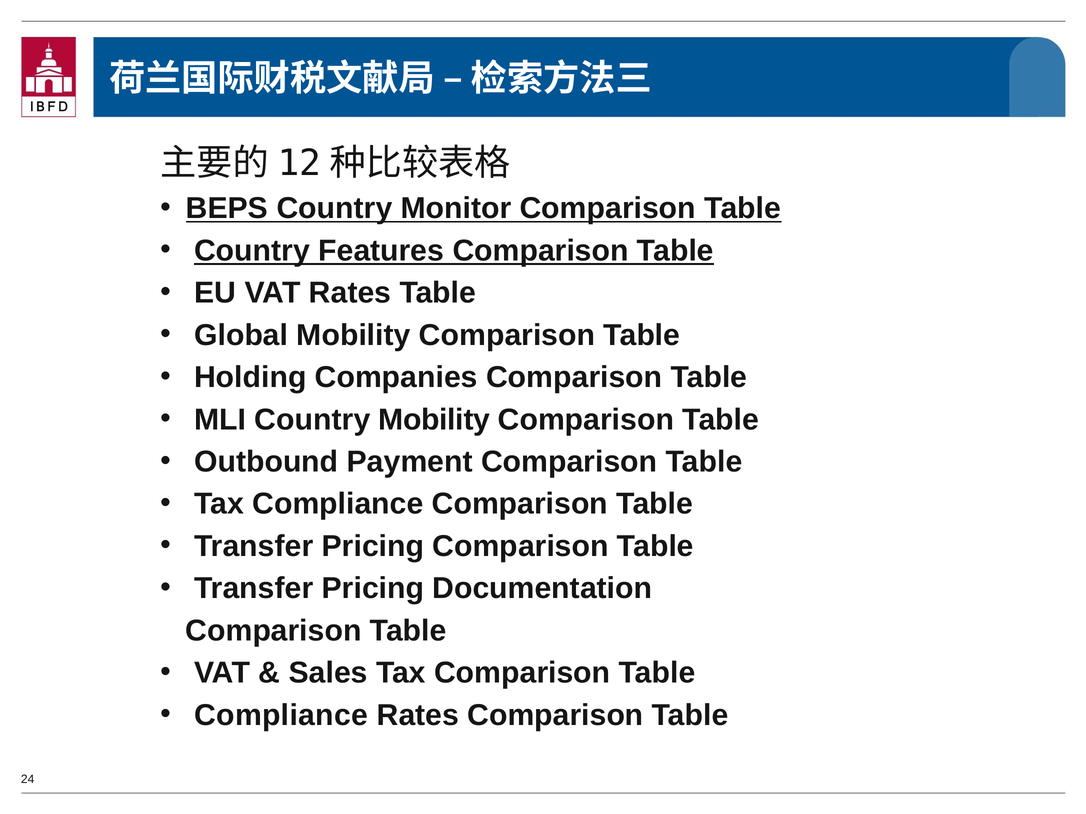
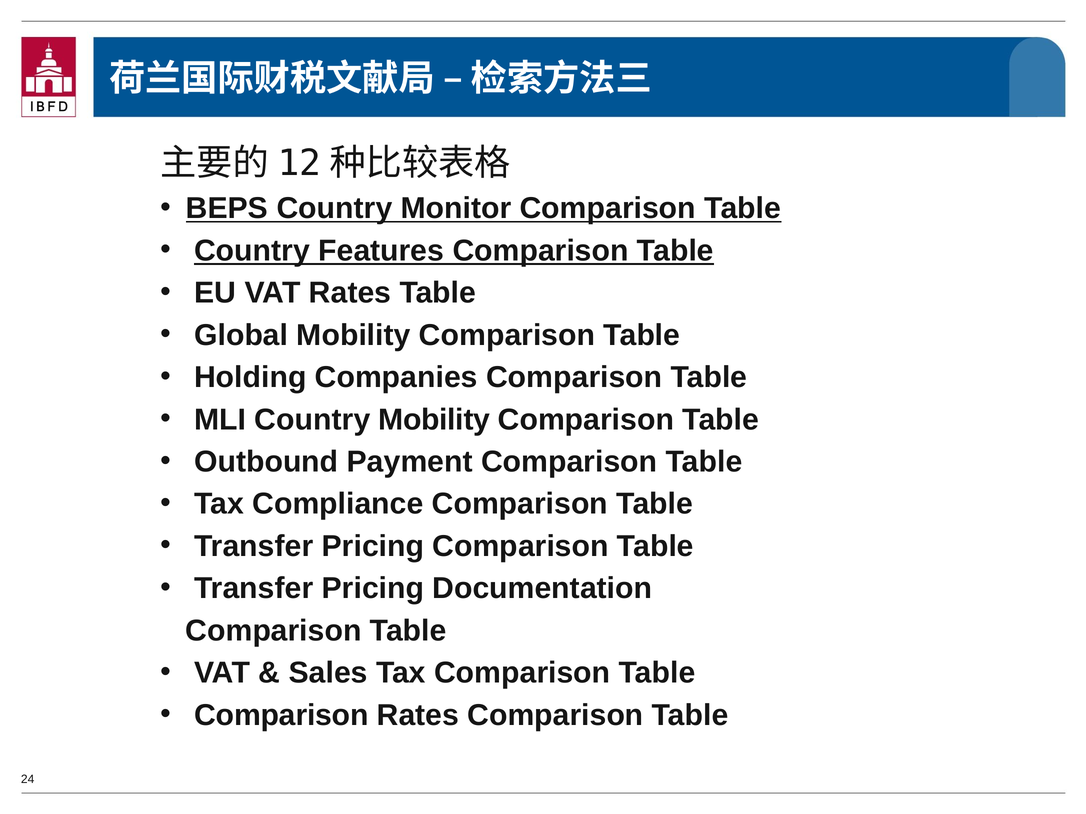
Compliance at (281, 716): Compliance -> Comparison
